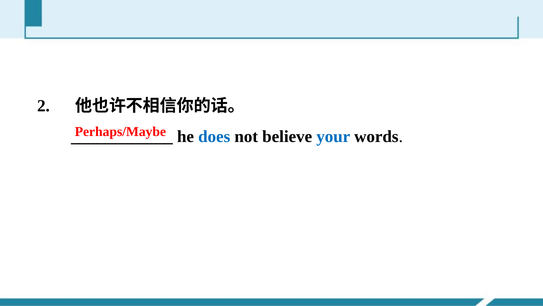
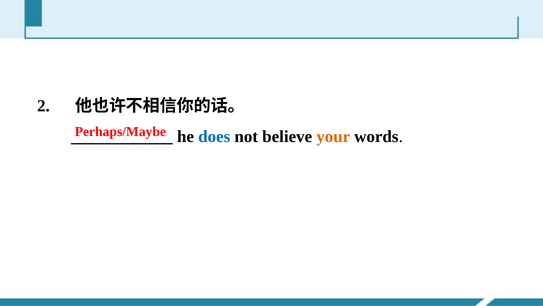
your colour: blue -> orange
